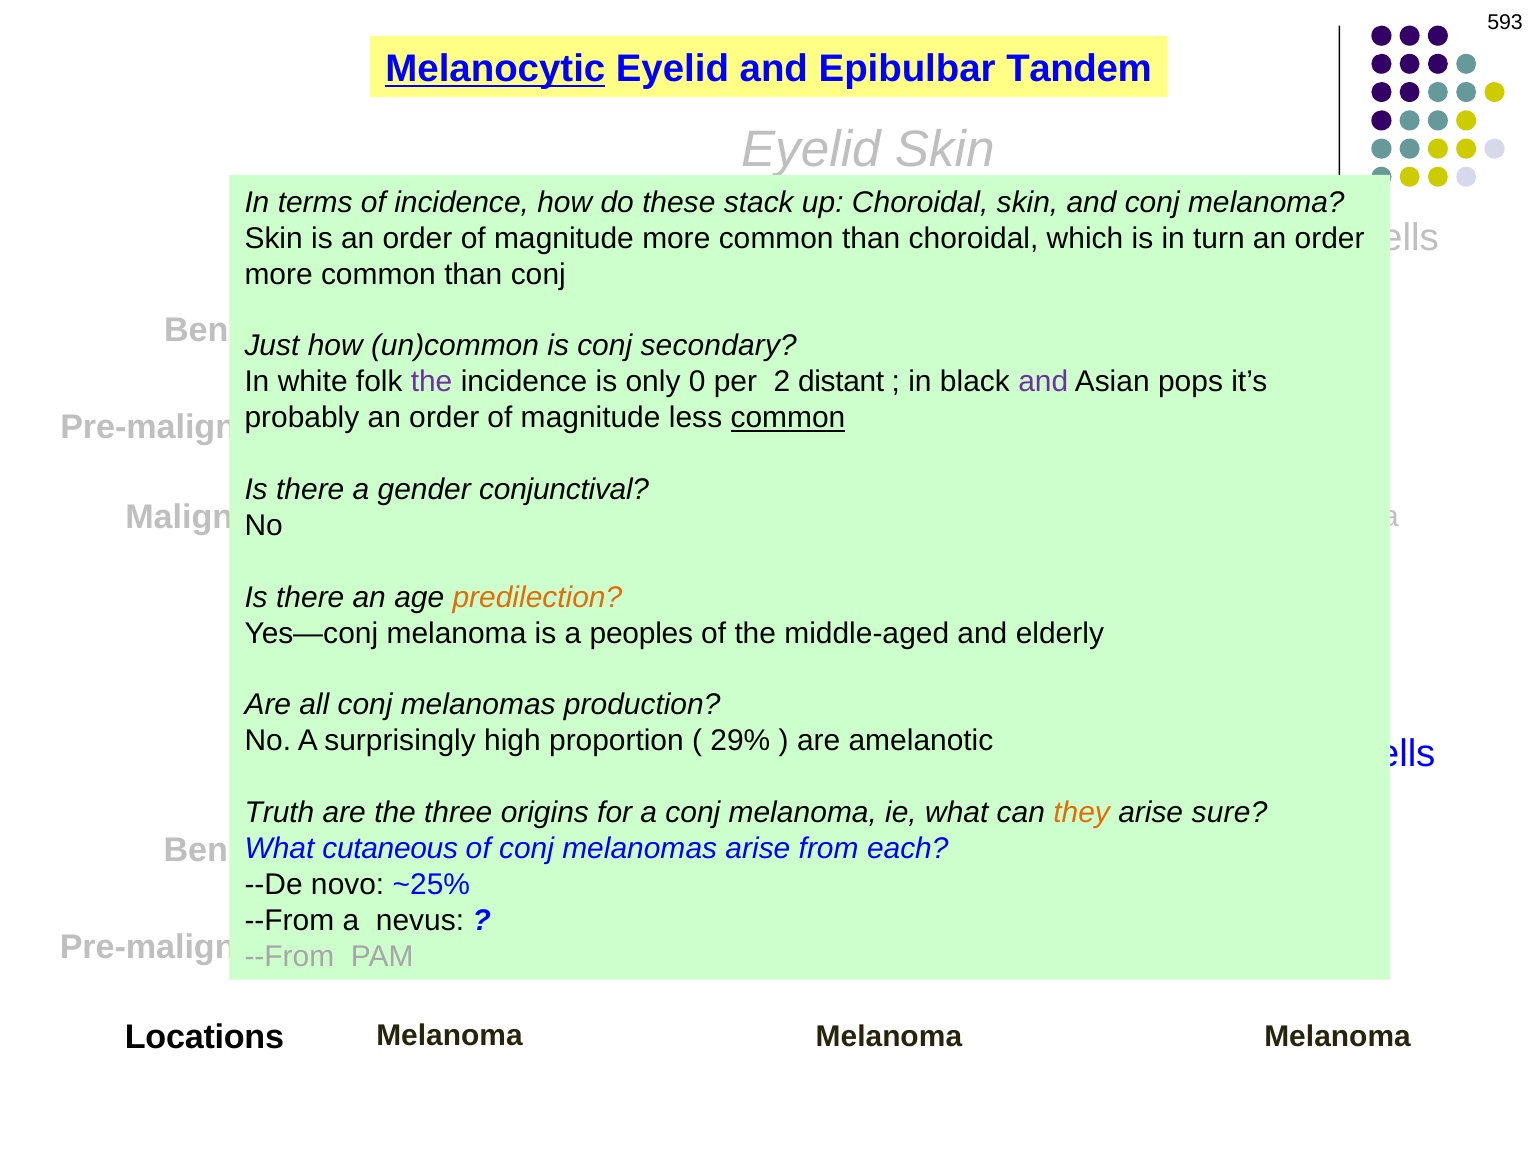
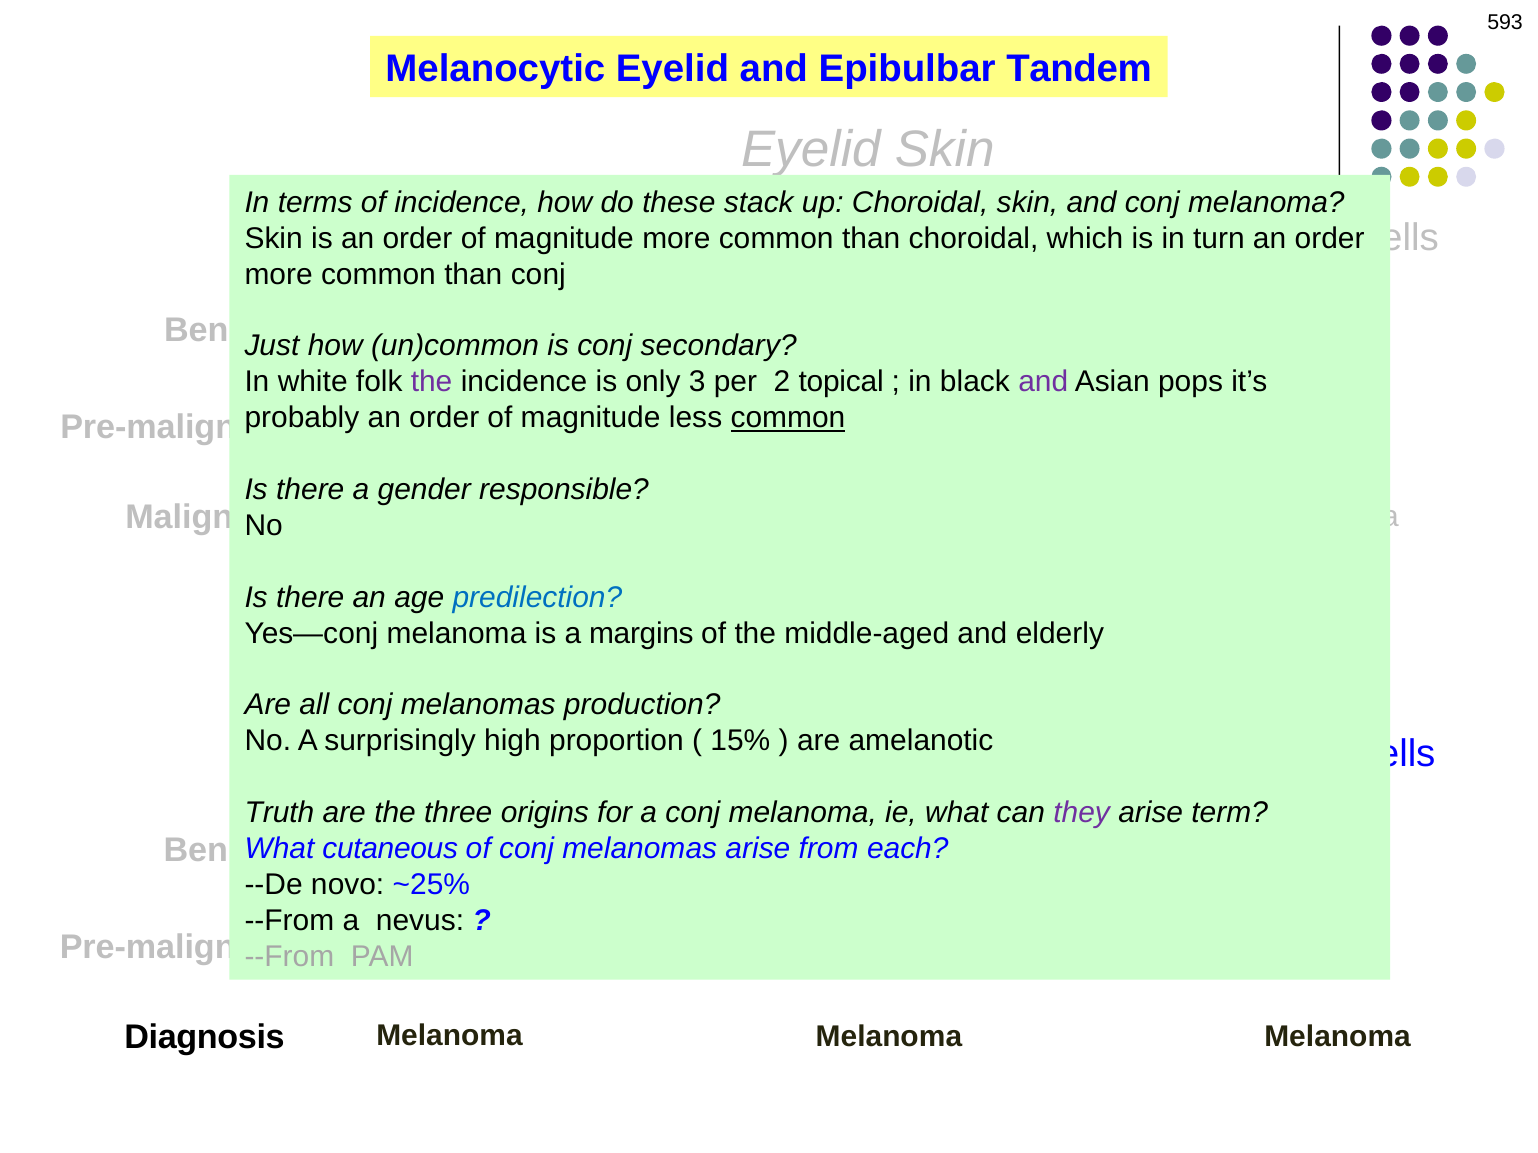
Melanocytic underline: present -> none
0: 0 -> 3
distant: distant -> topical
conjunctival: conjunctival -> responsible
predilection colour: orange -> blue
peoples: peoples -> margins
29%: 29% -> 15%
they colour: orange -> purple
sure: sure -> term
Locations: Locations -> Diagnosis
